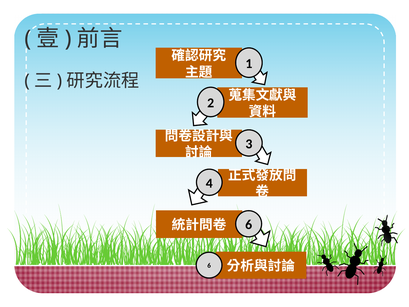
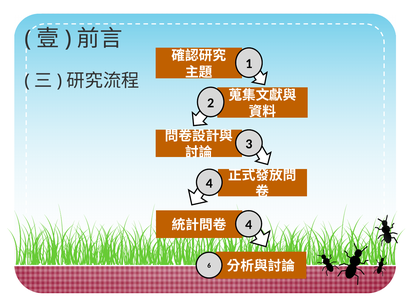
6 at (249, 225): 6 -> 4
